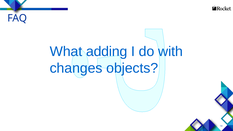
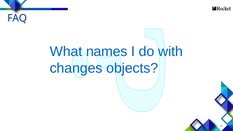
adding: adding -> names
